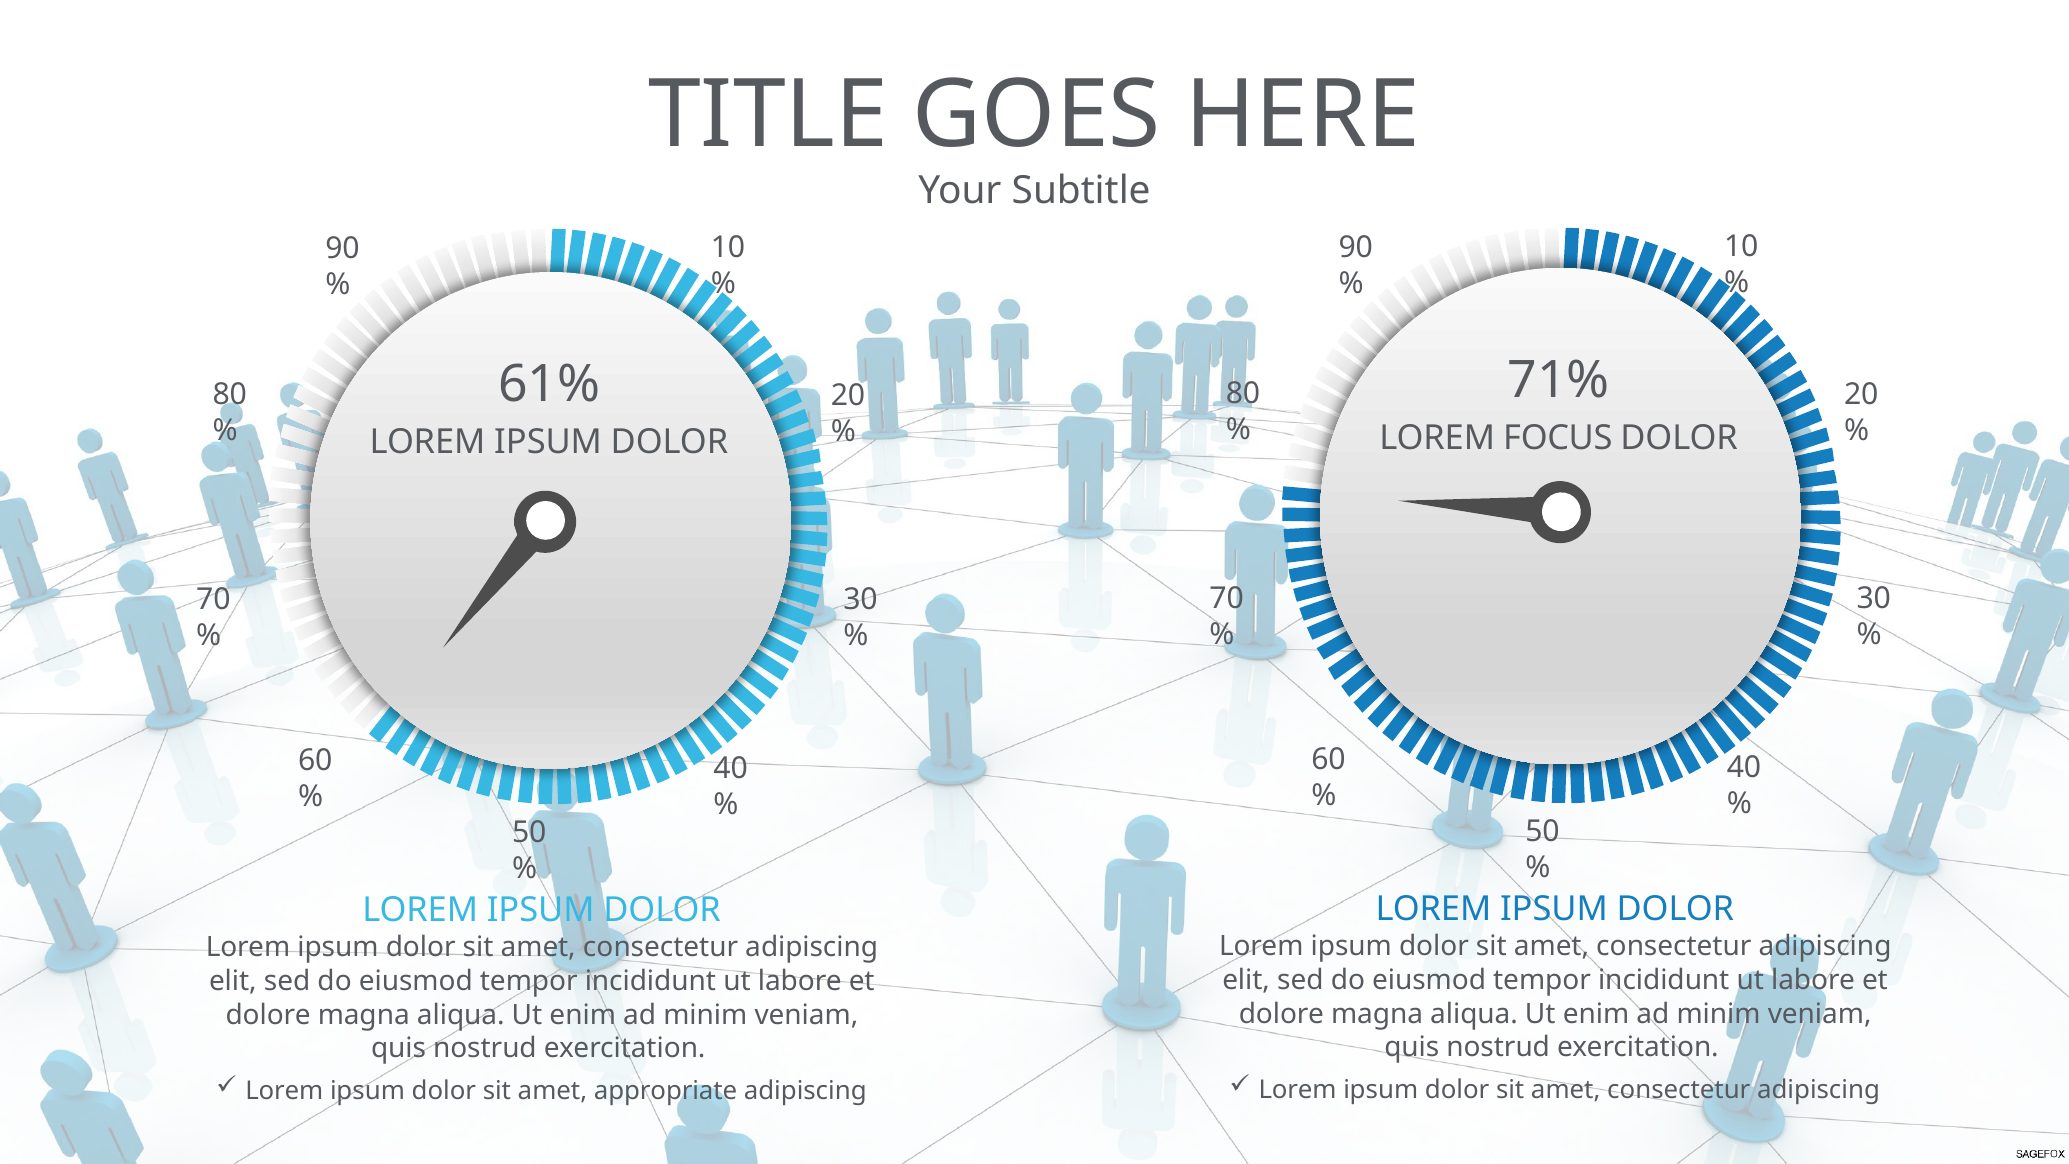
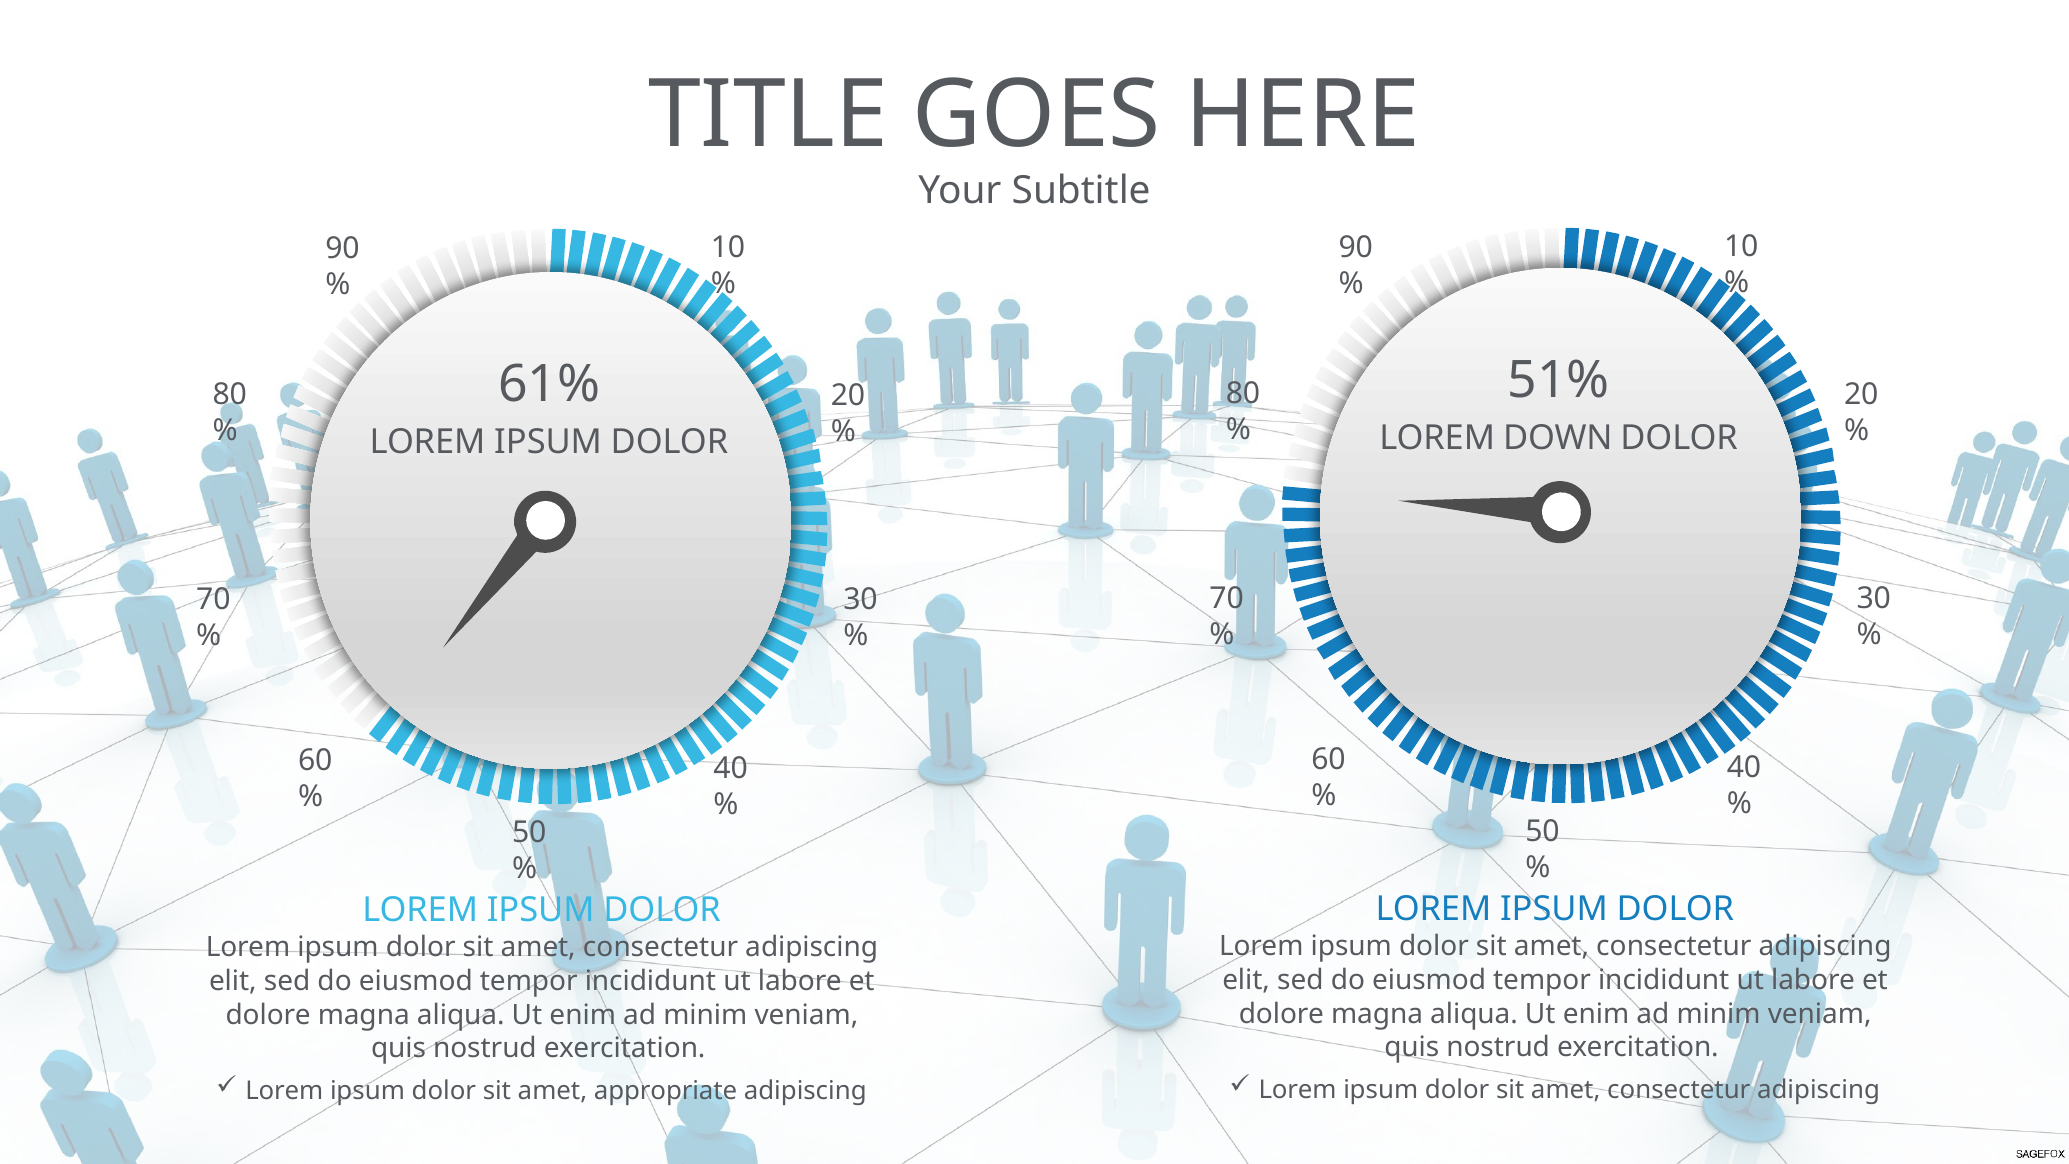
71%: 71% -> 51%
FOCUS: FOCUS -> DOWN
